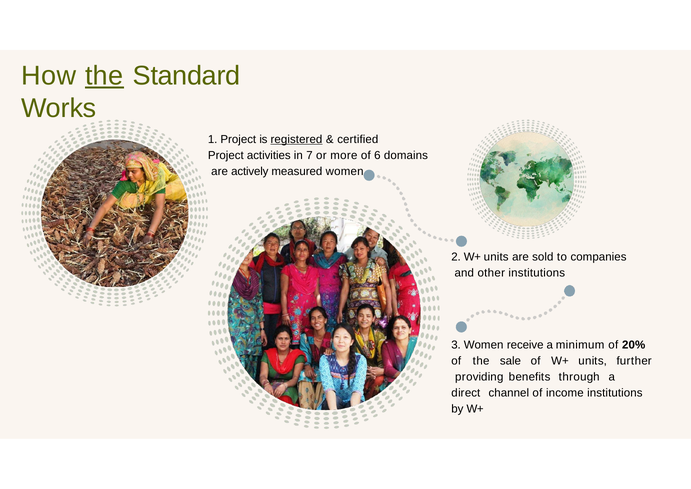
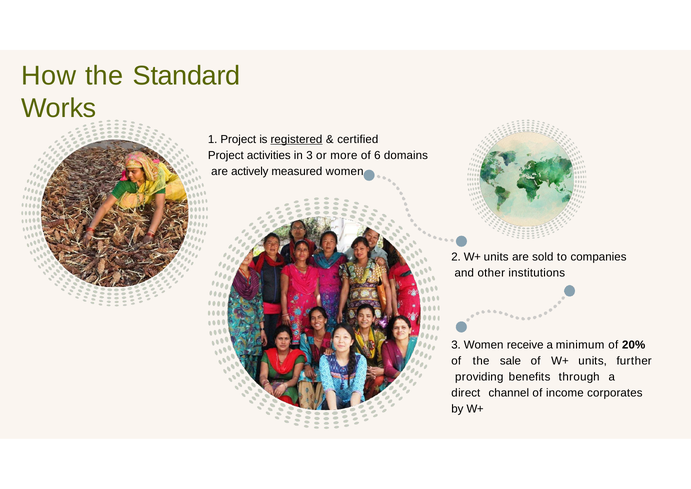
the at (104, 76) underline: present -> none
in 7: 7 -> 3
income institutions: institutions -> corporates
